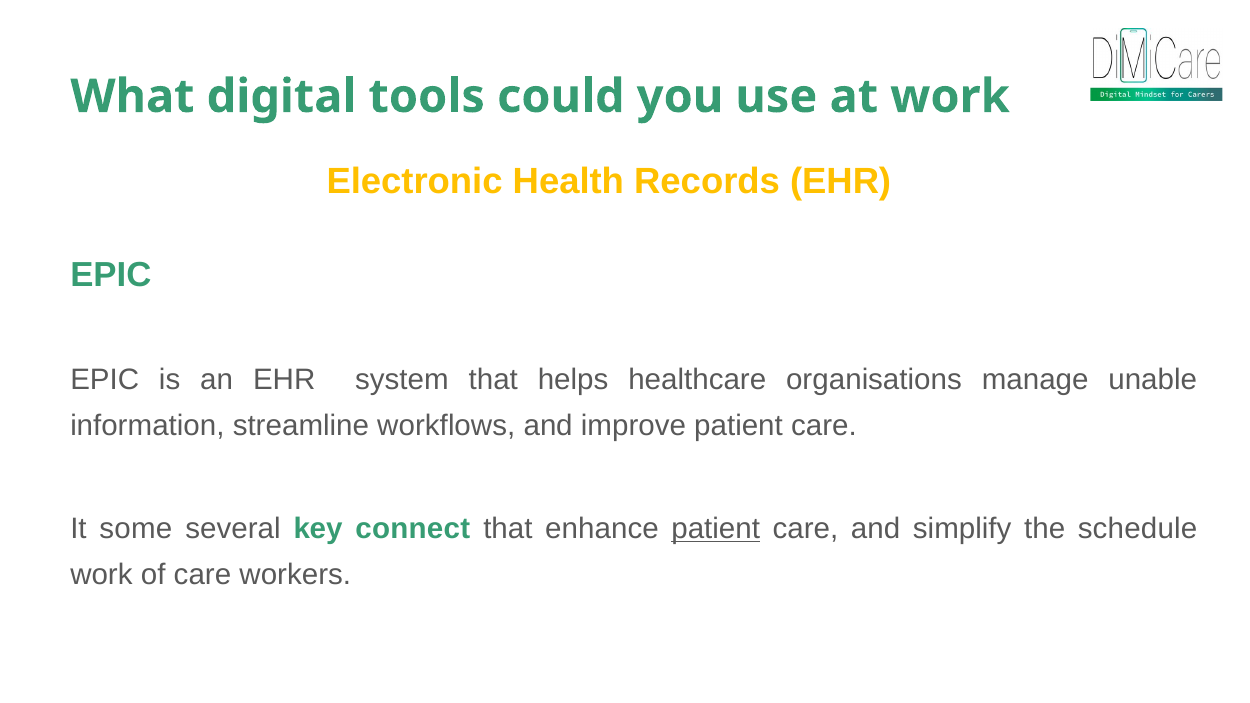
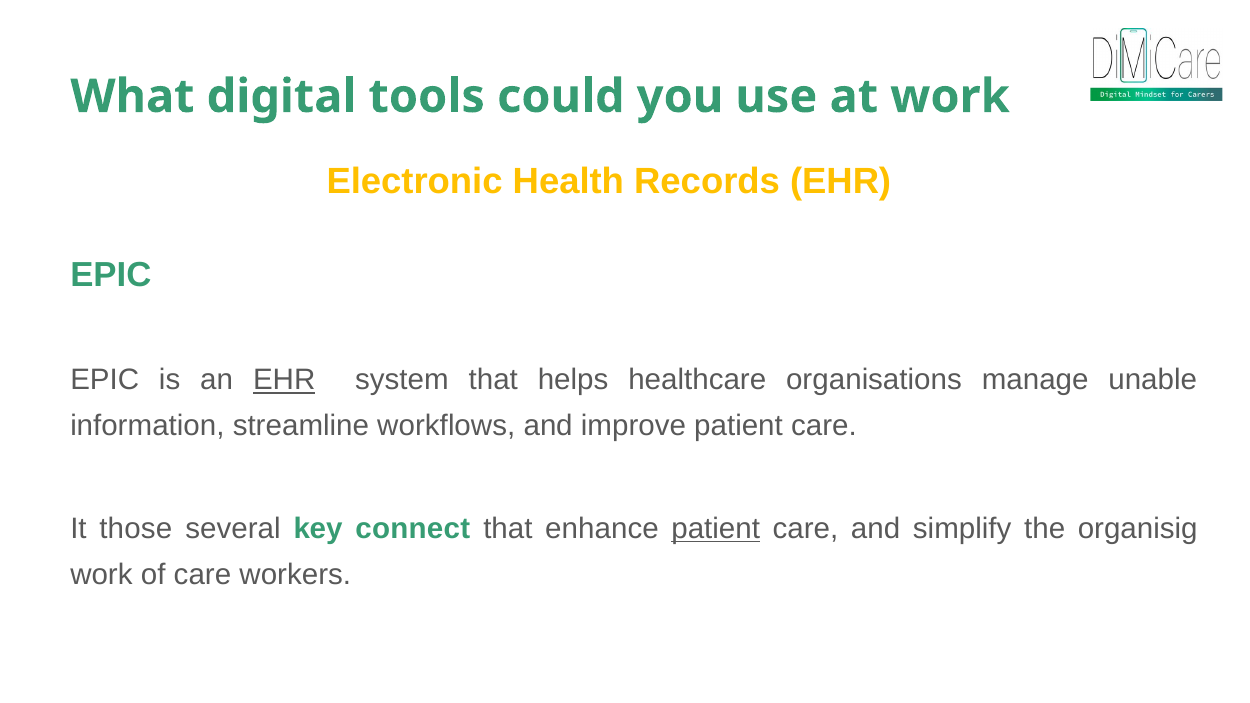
EHR at (284, 380) underline: none -> present
some: some -> those
schedule: schedule -> organisig
